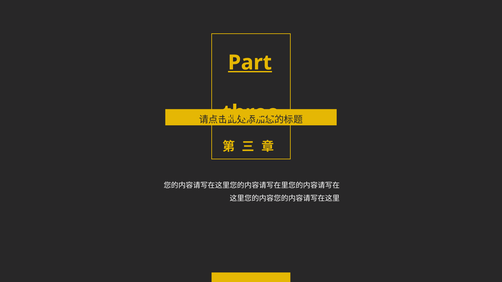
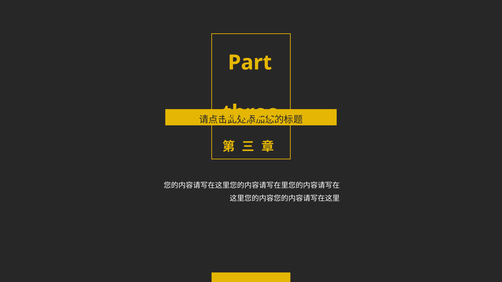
Part underline: present -> none
